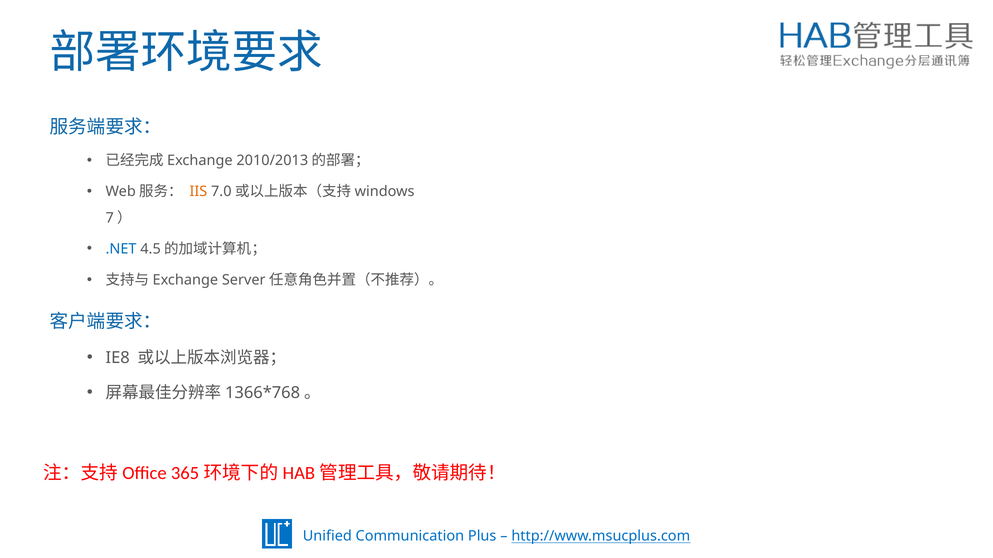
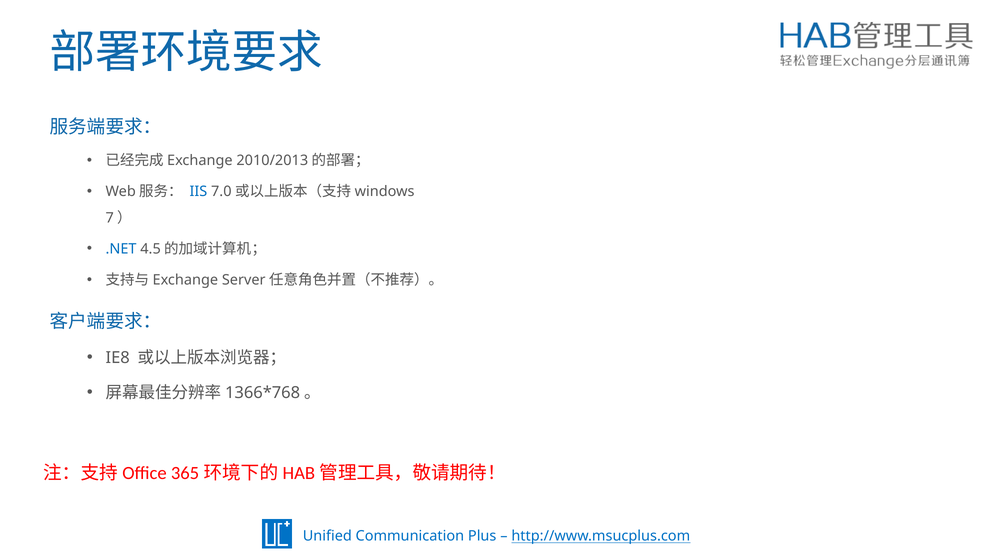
IIS colour: orange -> blue
